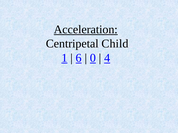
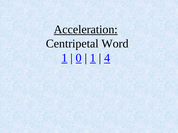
Child: Child -> Word
6: 6 -> 0
0 at (93, 58): 0 -> 1
